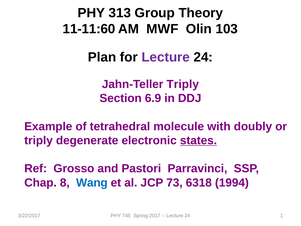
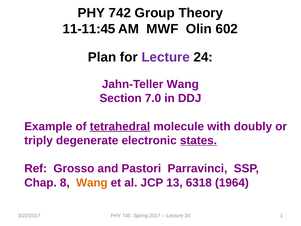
313: 313 -> 742
11-11:60: 11-11:60 -> 11-11:45
103: 103 -> 602
Jahn-Teller Triply: Triply -> Wang
6.9: 6.9 -> 7.0
tetrahedral underline: none -> present
Wang at (92, 182) colour: blue -> orange
73: 73 -> 13
1994: 1994 -> 1964
